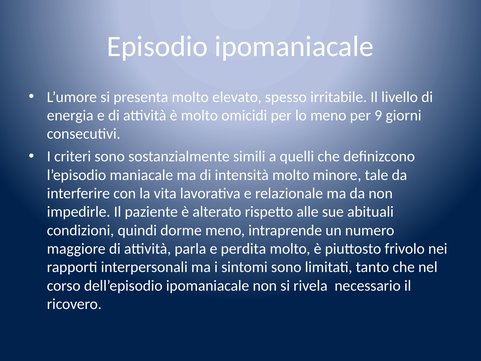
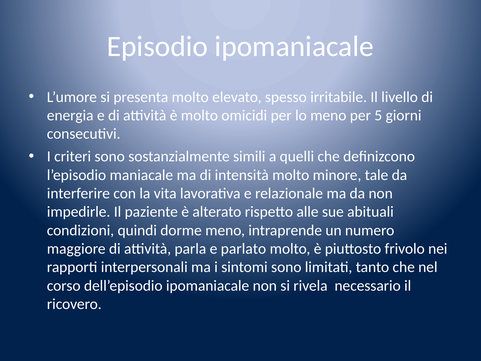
9: 9 -> 5
perdita: perdita -> parlato
